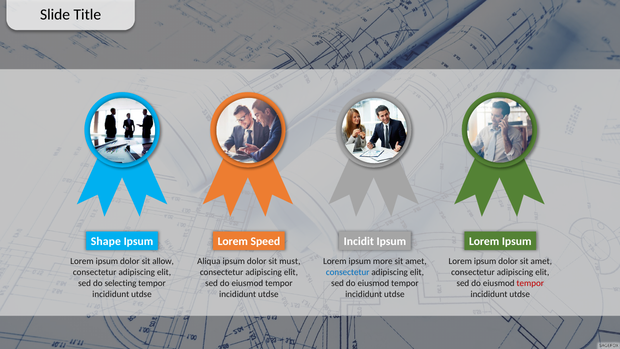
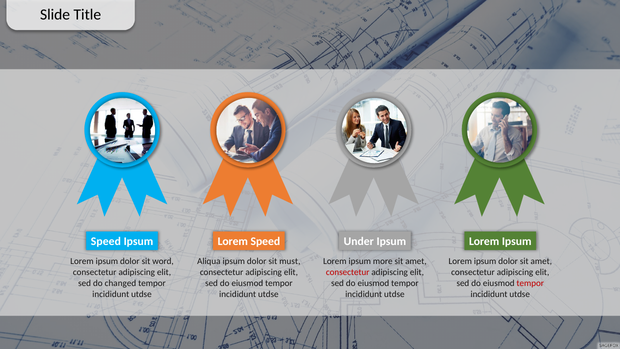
Shape at (106, 241): Shape -> Speed
Incidit: Incidit -> Under
allow: allow -> word
consectetur at (348, 272) colour: blue -> red
selecting: selecting -> changed
